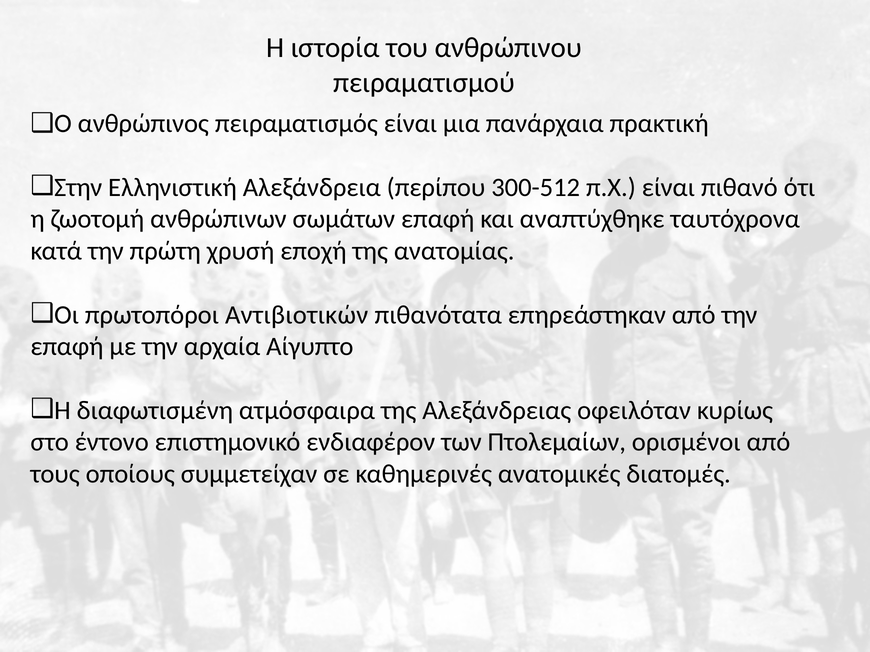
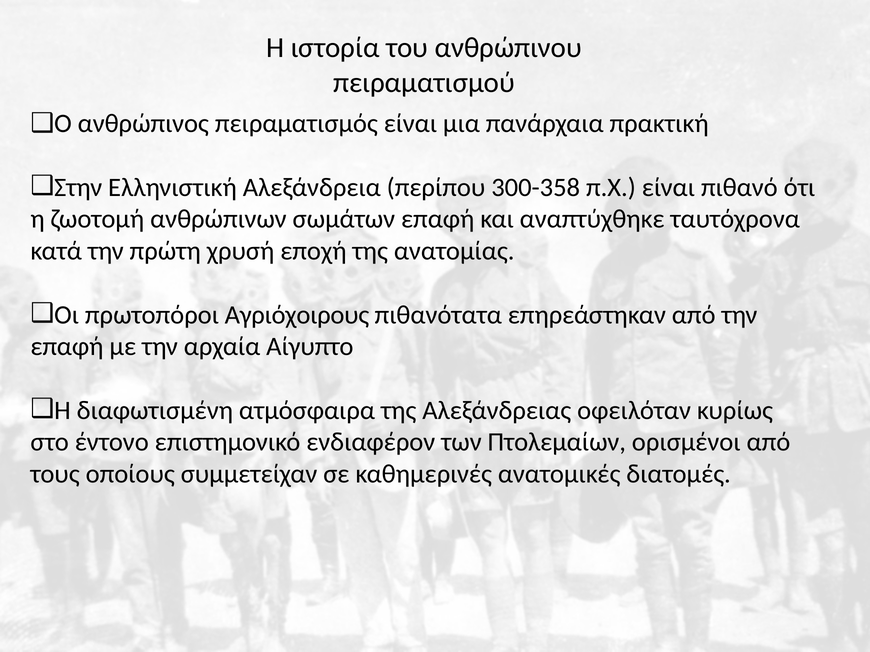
300-512: 300-512 -> 300-358
Αντιβιοτικών: Αντιβιοτικών -> Αγριόχοιρους
